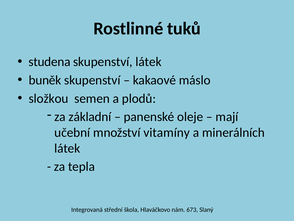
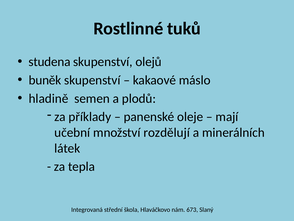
skupenství látek: látek -> olejů
složkou: složkou -> hladině
základní: základní -> příklady
vitamíny: vitamíny -> rozdělují
